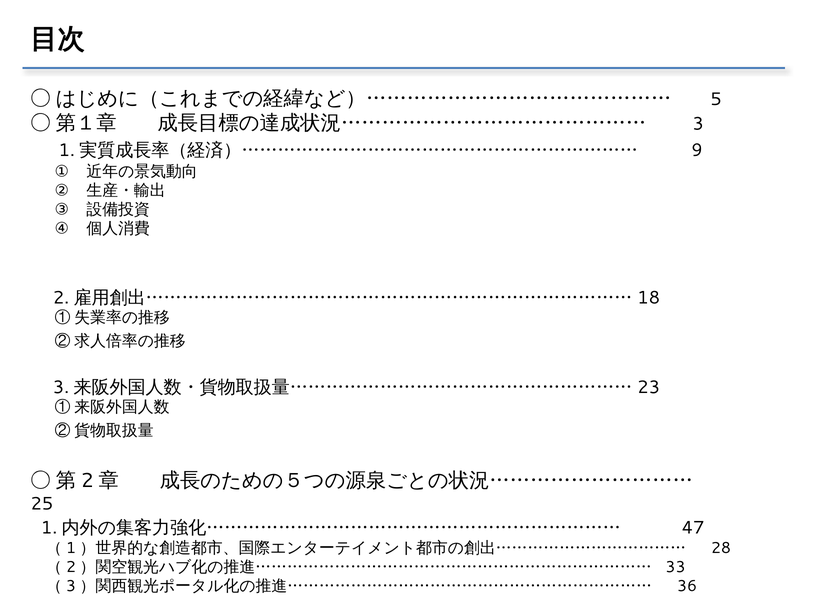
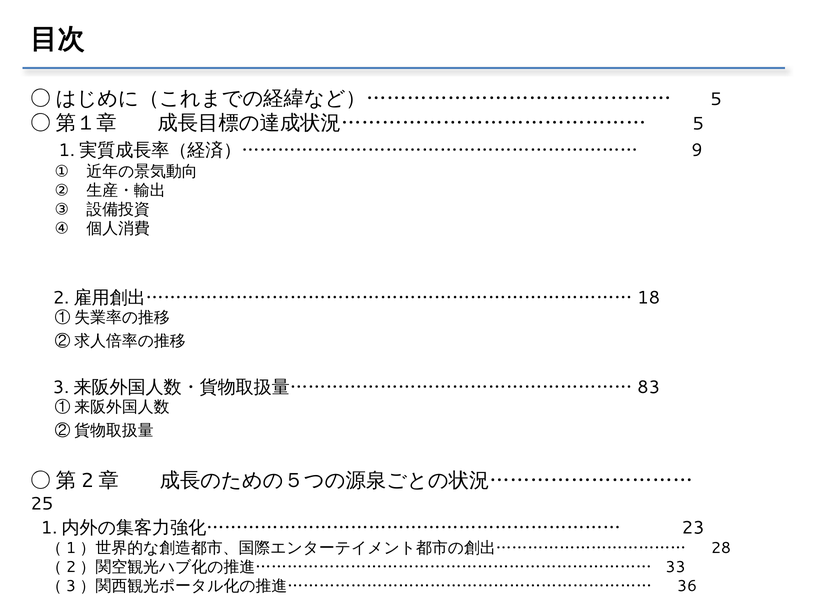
3 at (698, 124): 3 -> 5
23: 23 -> 83
47: 47 -> 23
